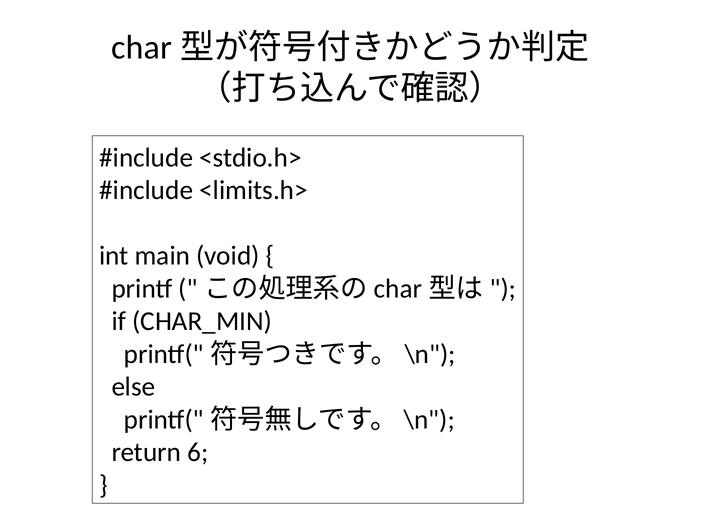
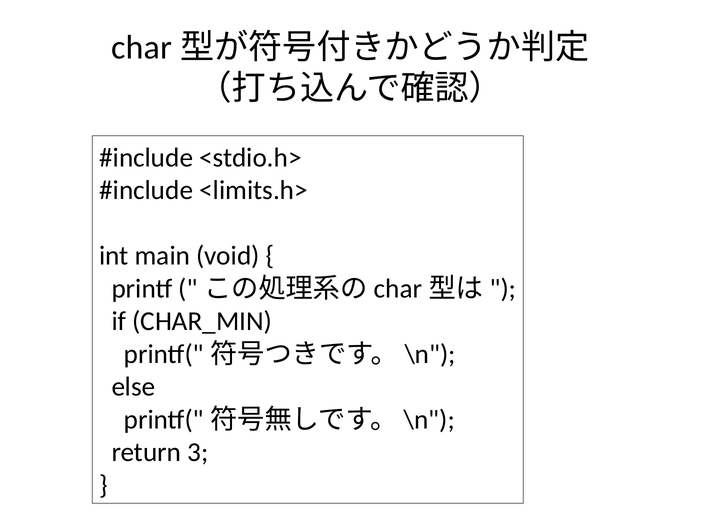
6: 6 -> 3
